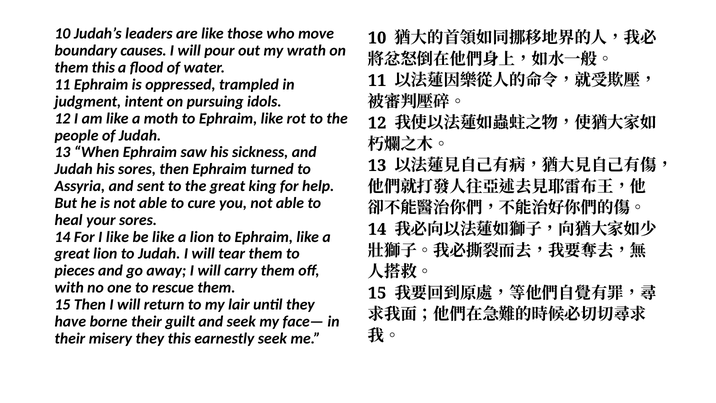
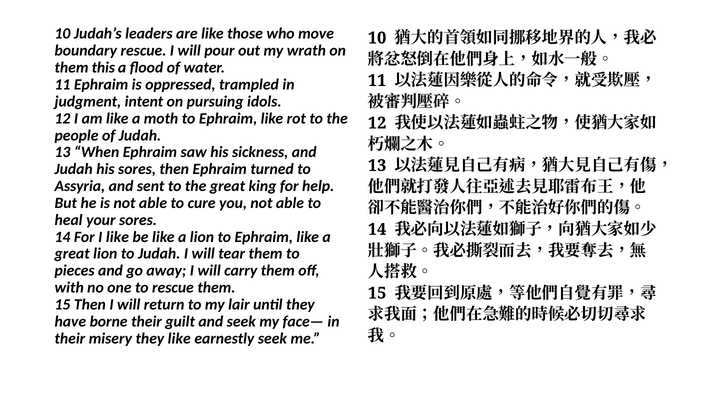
boundary causes: causes -> rescue
they this: this -> like
